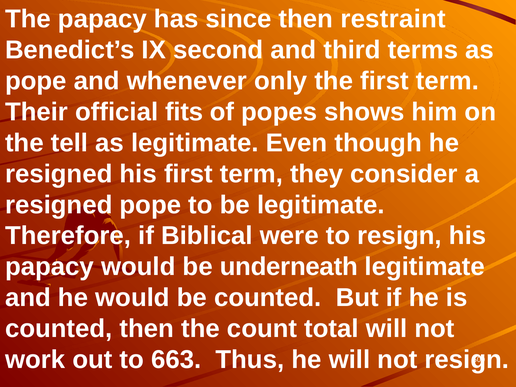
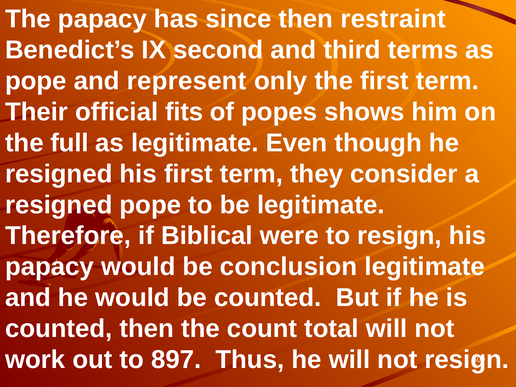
whenever: whenever -> represent
tell: tell -> full
underneath: underneath -> conclusion
663: 663 -> 897
